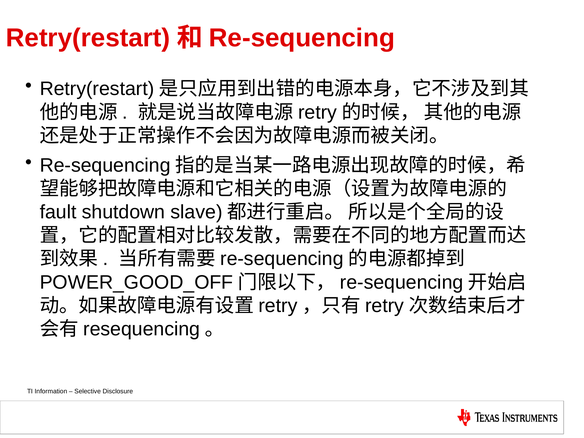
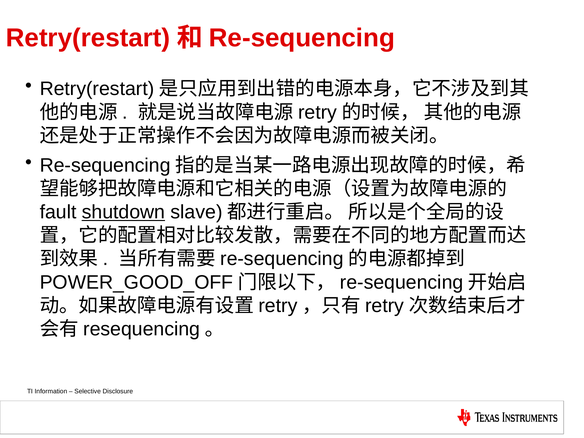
shutdown underline: none -> present
